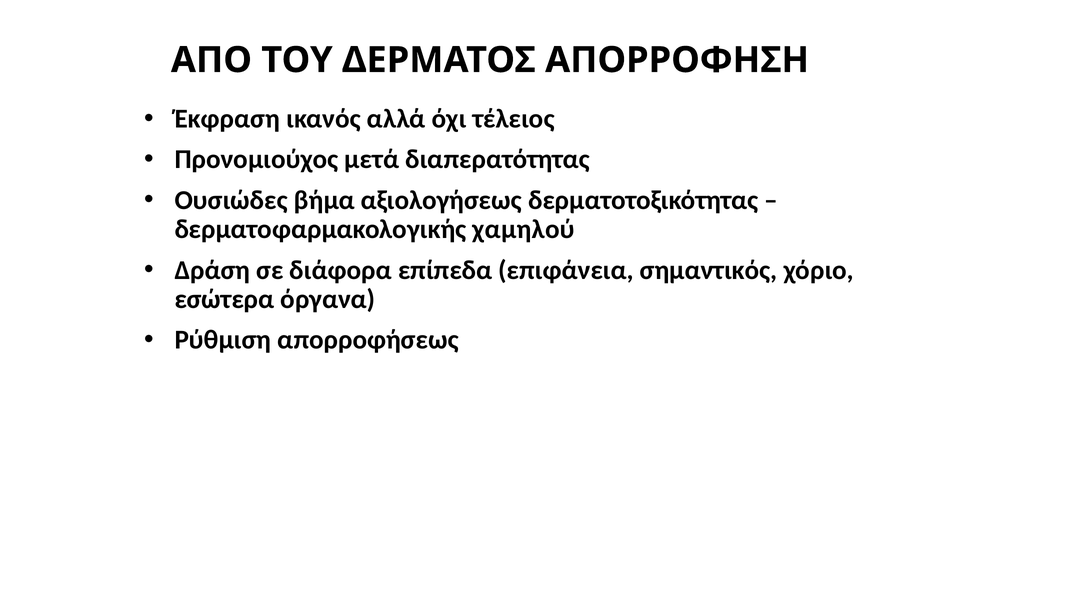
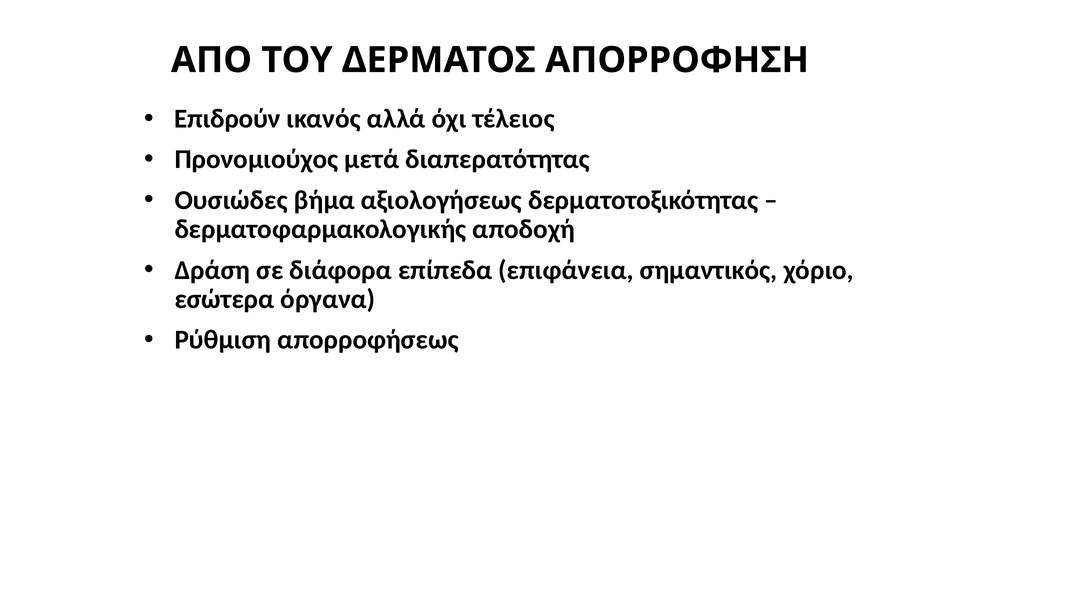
Έκφραση: Έκφραση -> Επιδρούν
χαμηλού: χαμηλού -> αποδοχή
